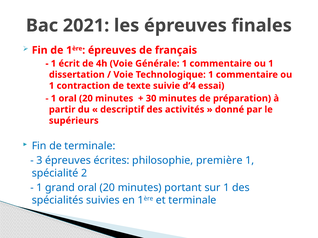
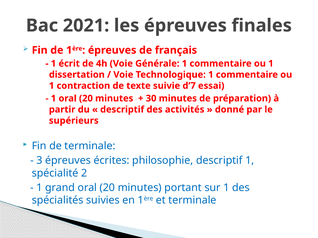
d’4: d’4 -> d’7
philosophie première: première -> descriptif
